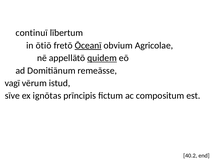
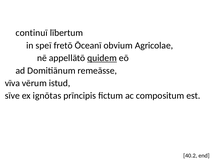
ōtiō: ōtiō -> speī
Ōceanī underline: present -> none
vagī: vagī -> vīva
